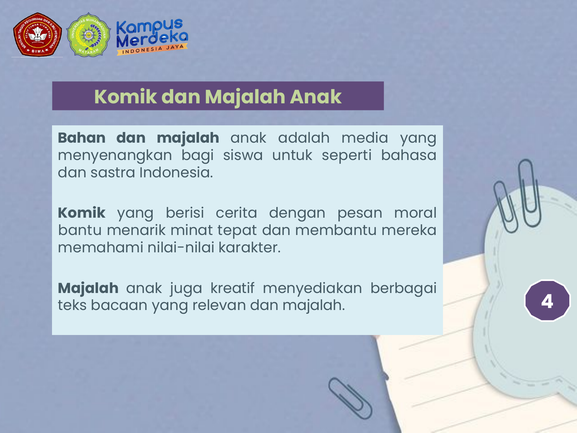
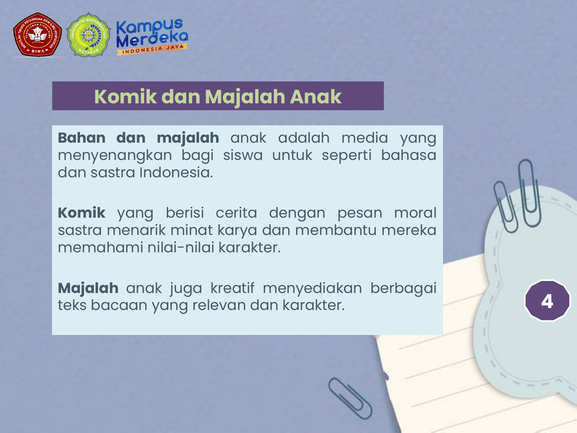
bantu at (80, 230): bantu -> sastra
tepat: tepat -> karya
relevan dan majalah: majalah -> karakter
